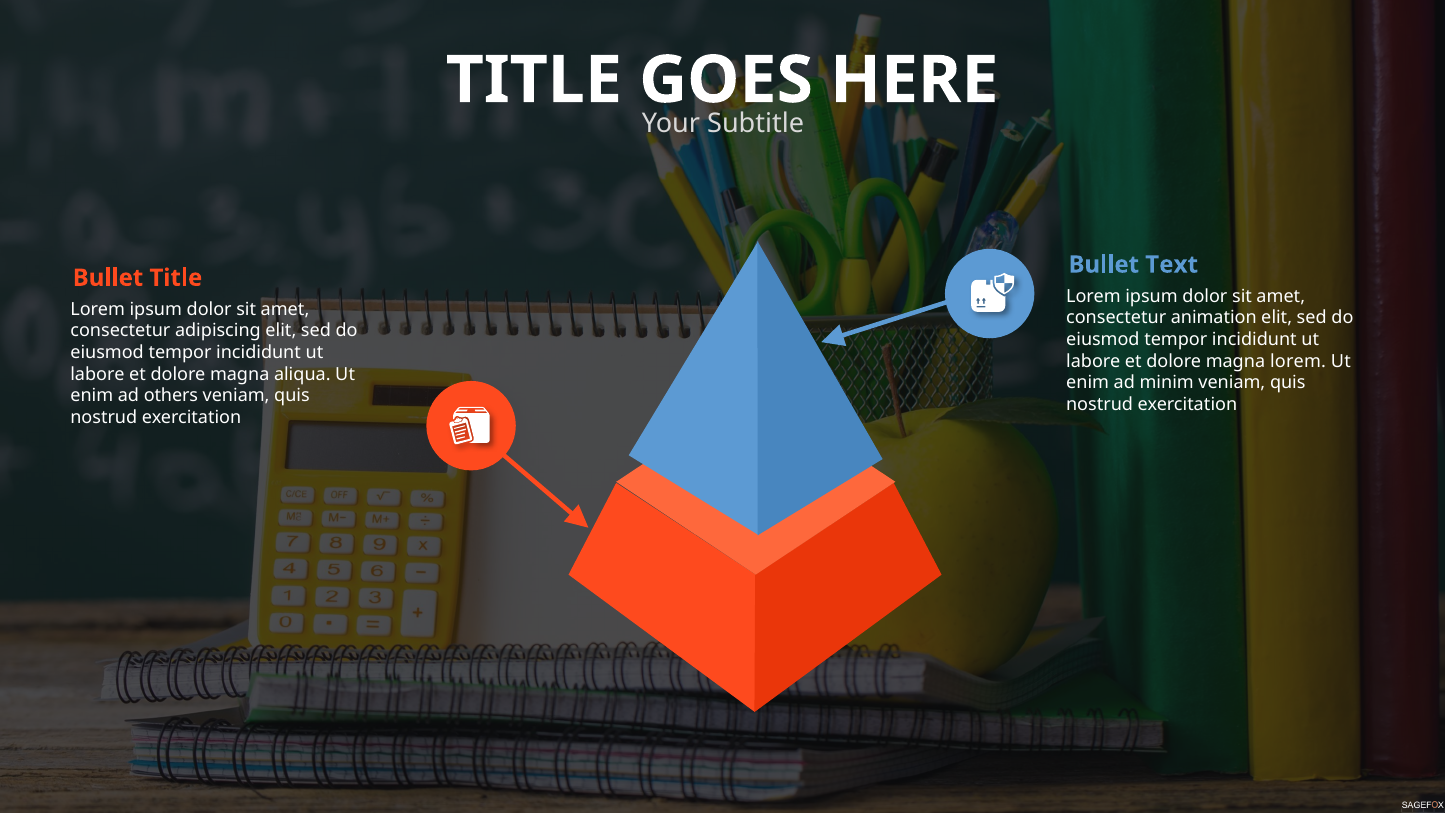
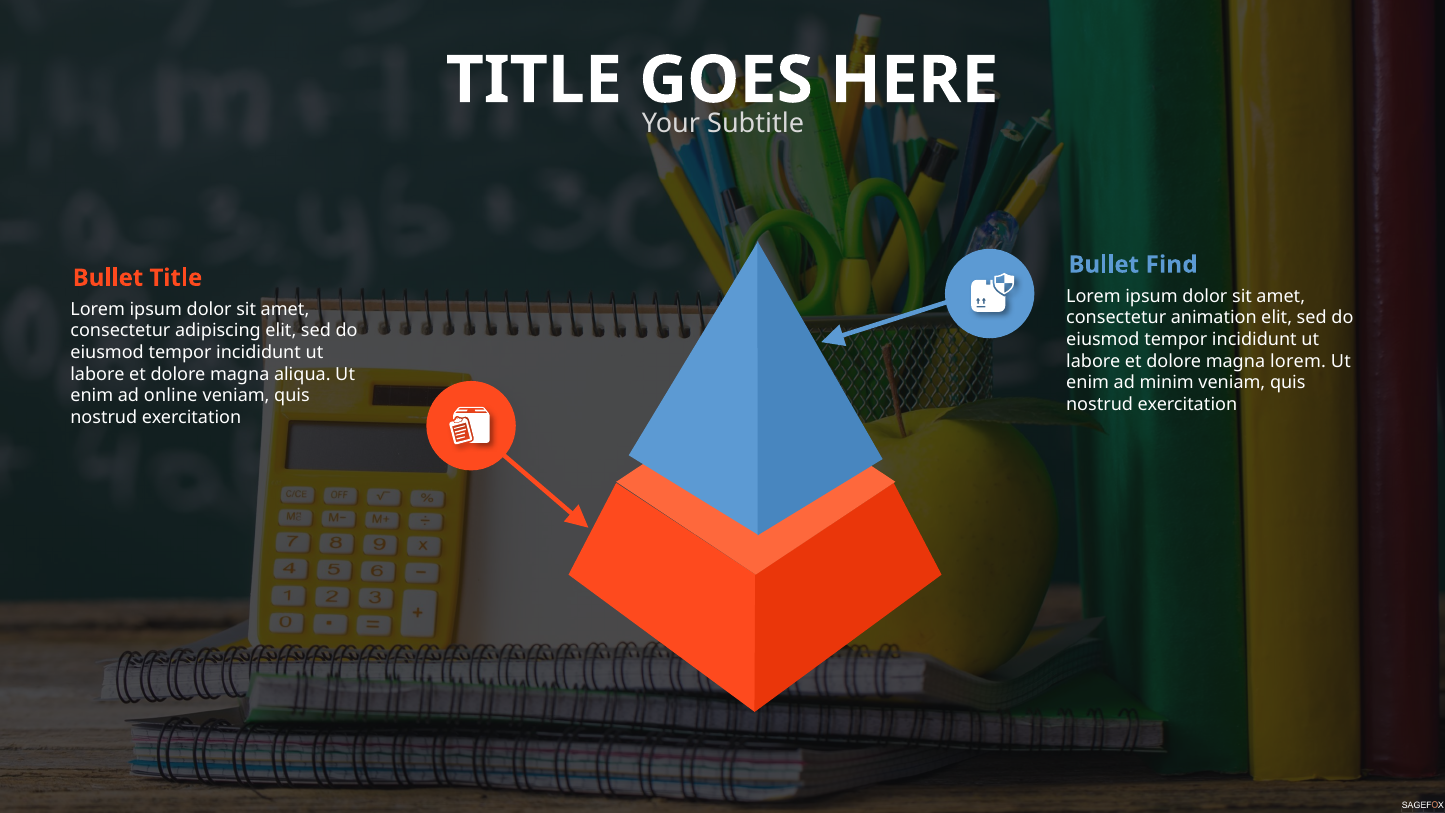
Text: Text -> Find
others: others -> online
